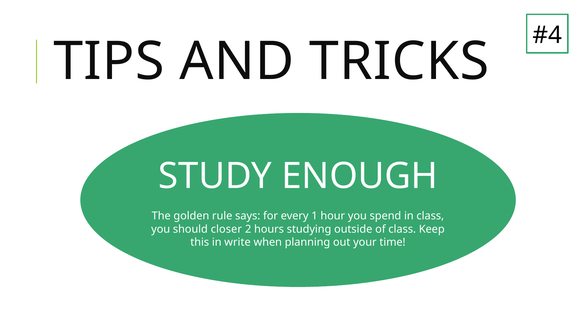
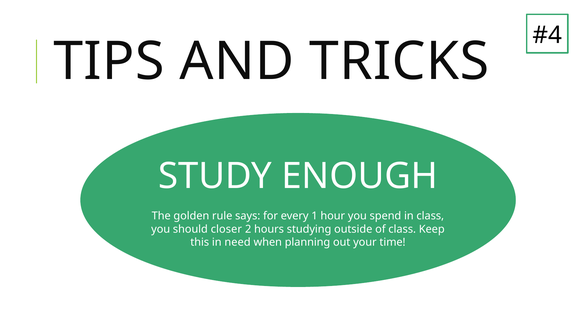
write: write -> need
